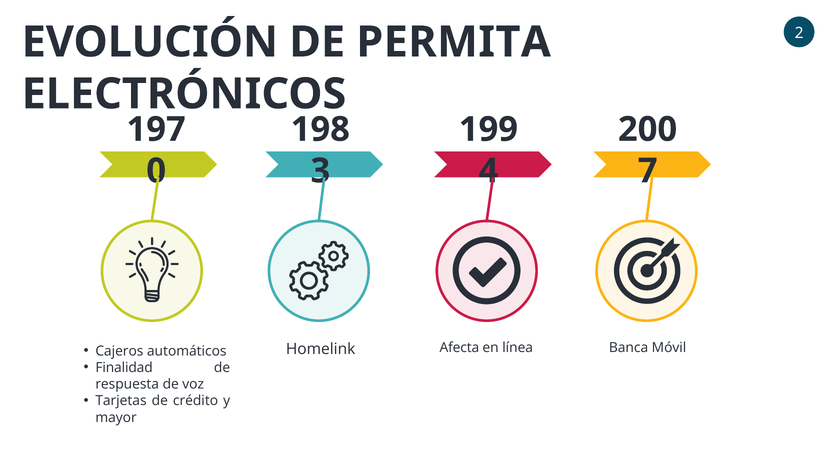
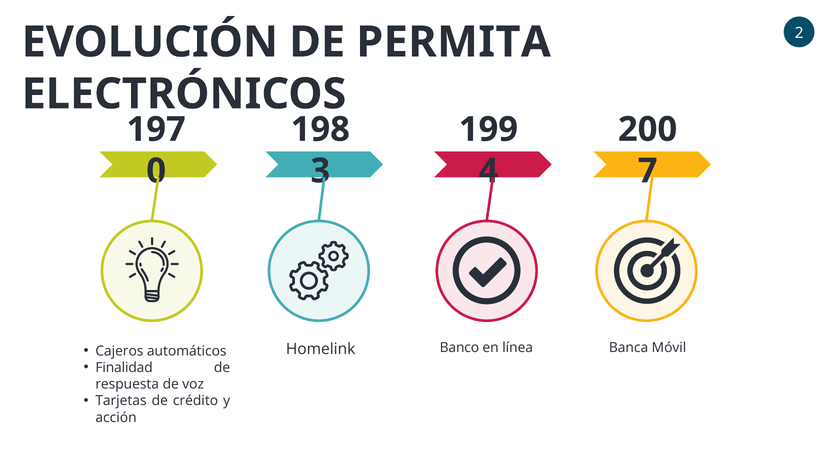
Afecta: Afecta -> Banco
mayor: mayor -> acción
